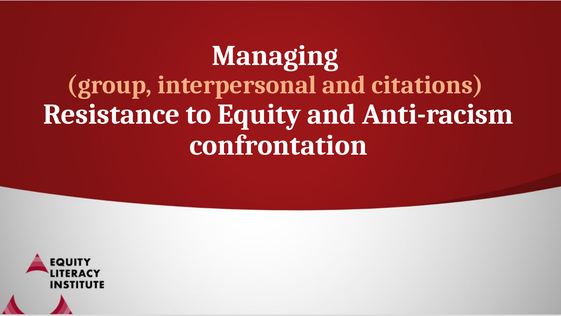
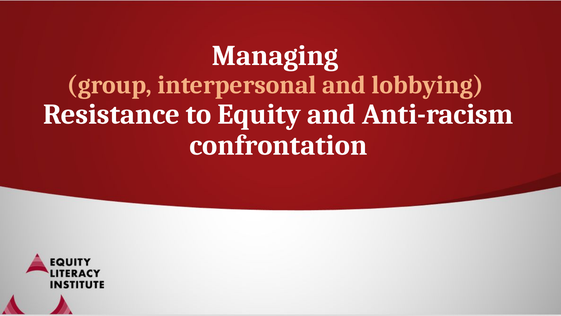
citations: citations -> lobbying
